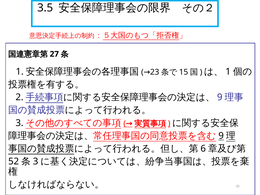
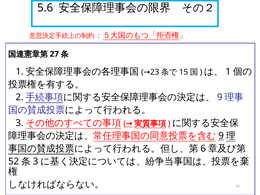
3.5: 3.5 -> 5.6
